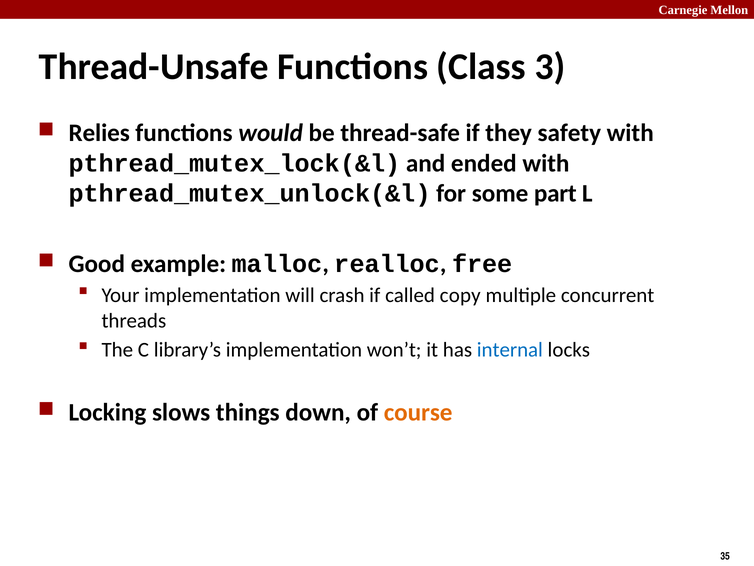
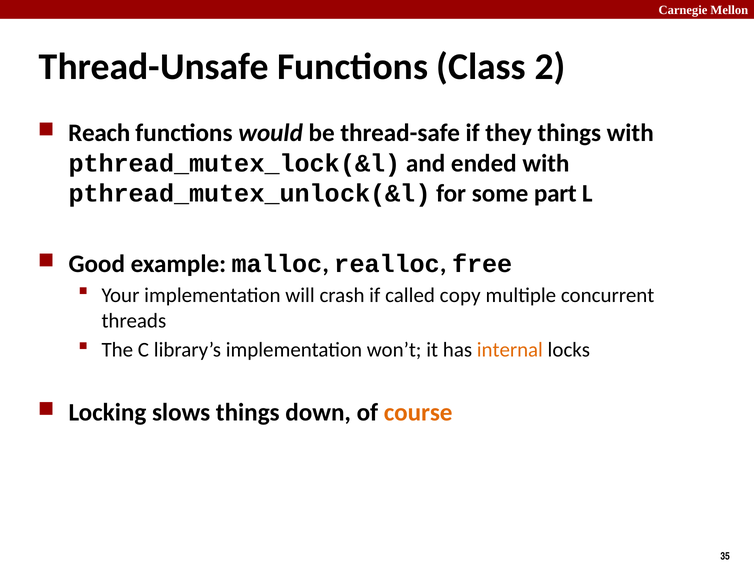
3: 3 -> 2
Relies: Relies -> Reach
they safety: safety -> things
internal colour: blue -> orange
